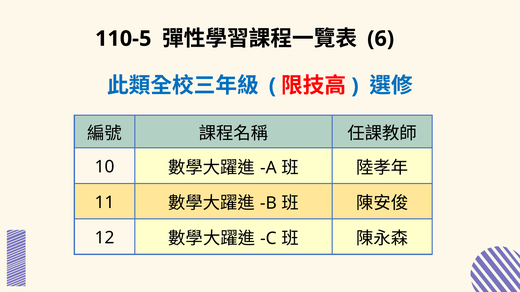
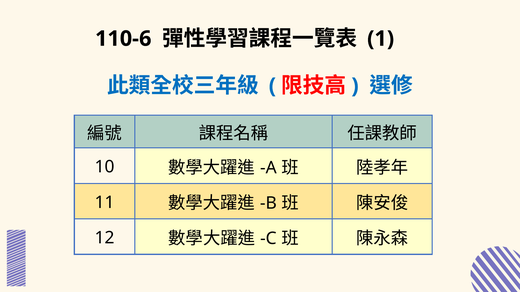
110-5: 110-5 -> 110-6
6: 6 -> 1
